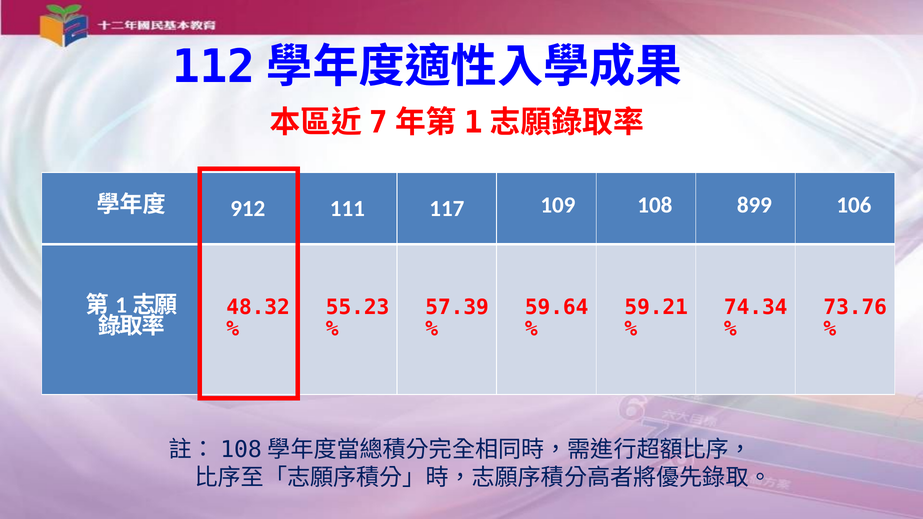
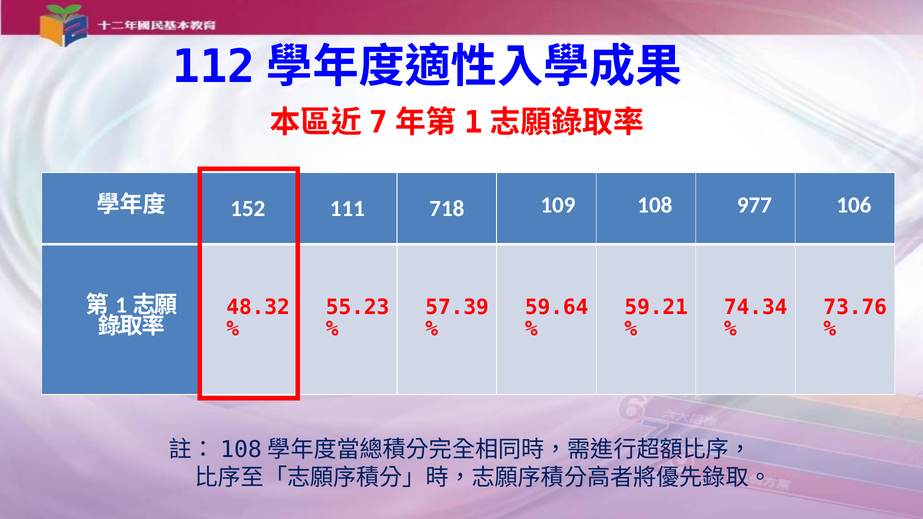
912: 912 -> 152
117: 117 -> 718
899: 899 -> 977
